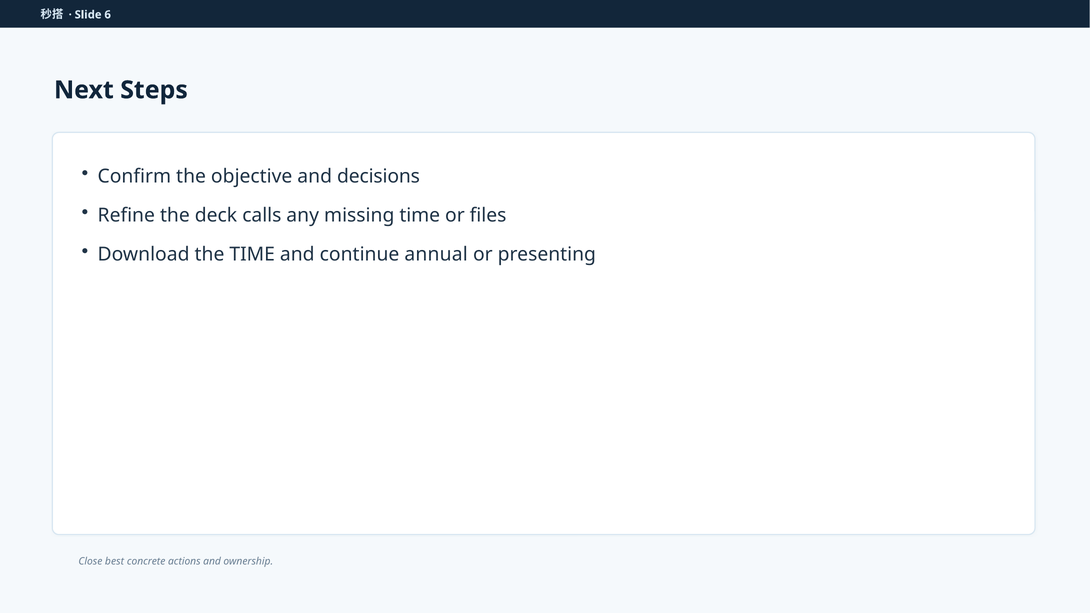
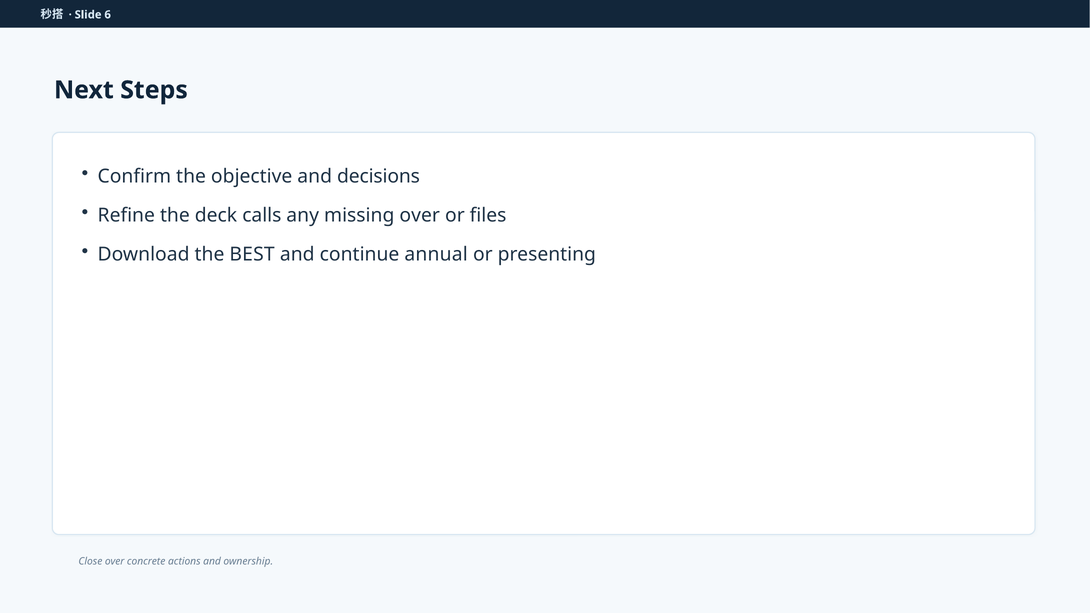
missing time: time -> over
the TIME: TIME -> BEST
Close best: best -> over
